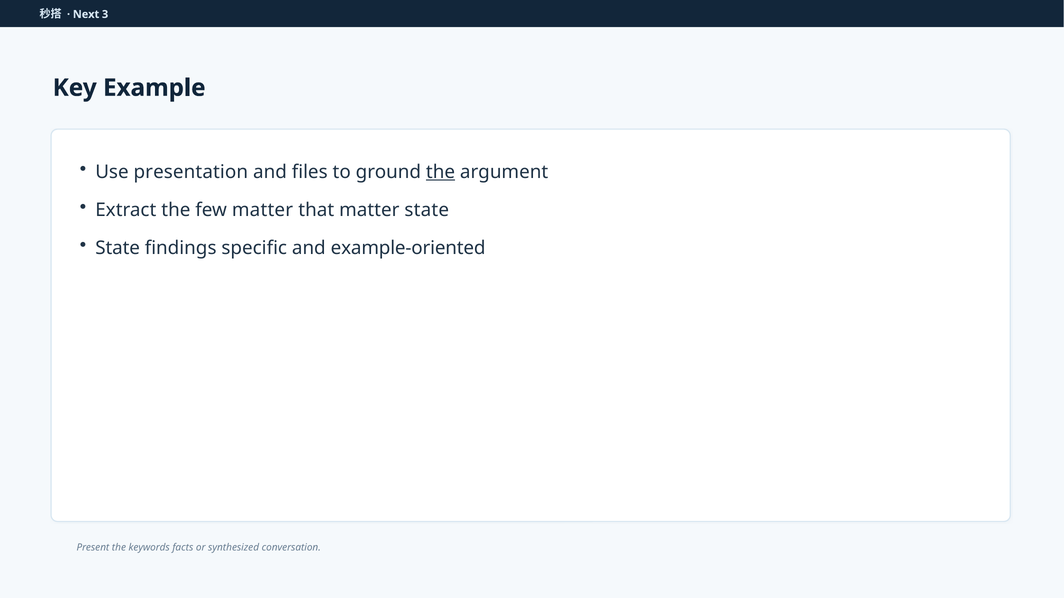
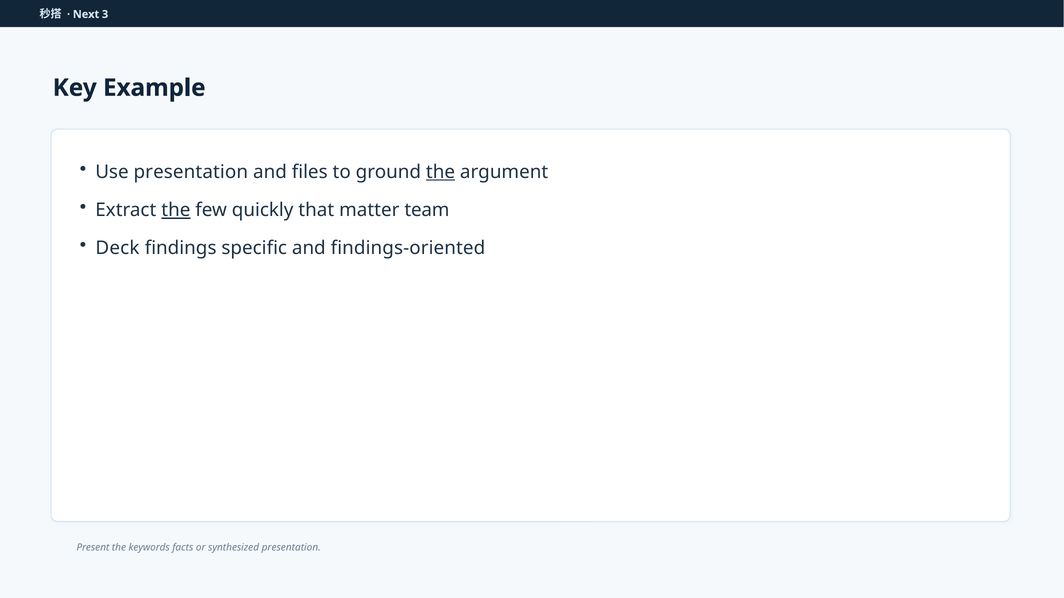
the at (176, 210) underline: none -> present
few matter: matter -> quickly
matter state: state -> team
State at (118, 248): State -> Deck
example-oriented: example-oriented -> findings-oriented
synthesized conversation: conversation -> presentation
